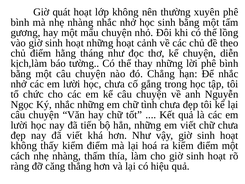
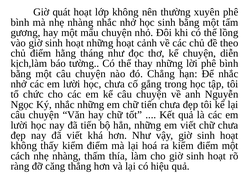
chữ tình: tình -> tiến
